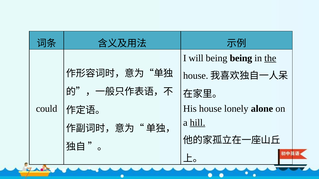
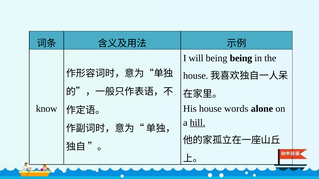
the underline: present -> none
could: could -> know
lonely: lonely -> words
